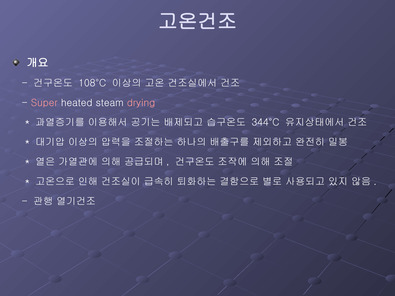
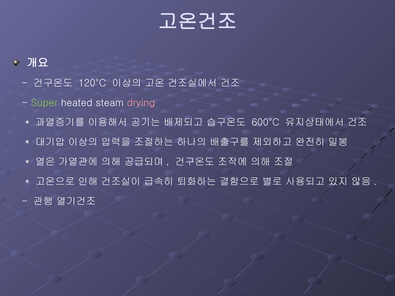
108°C: 108°C -> 120°C
Super colour: pink -> light green
344°C: 344°C -> 600°C
